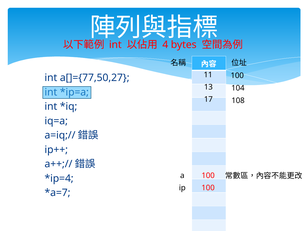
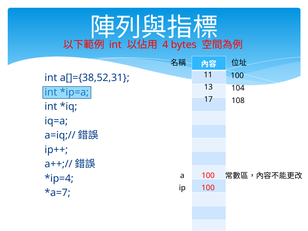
a[]={77,50,27: a[]={77,50,27 -> a[]={38,52,31
